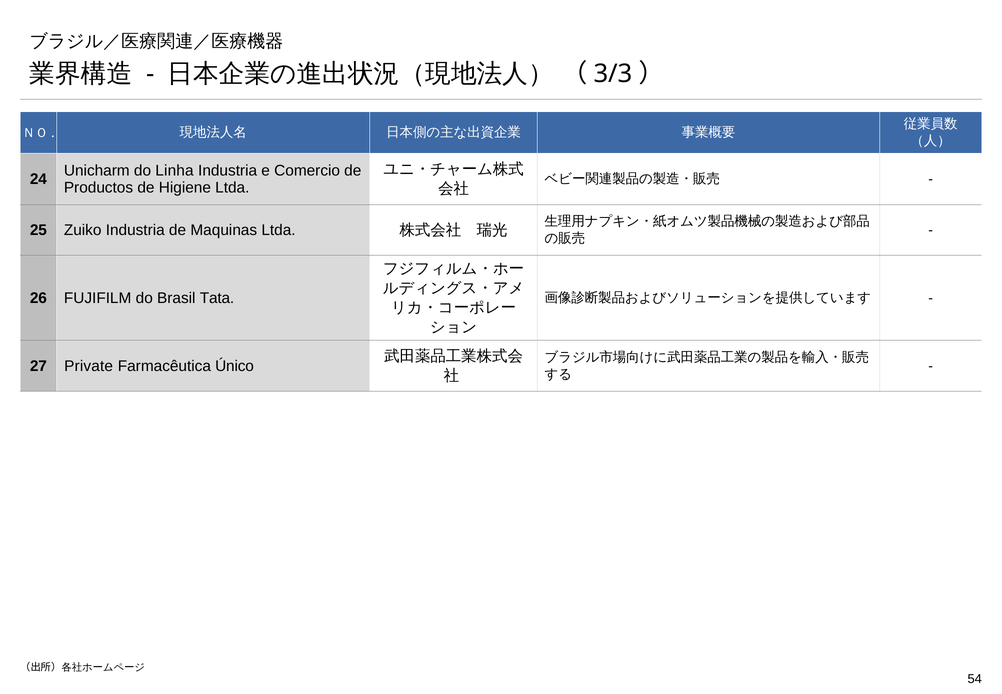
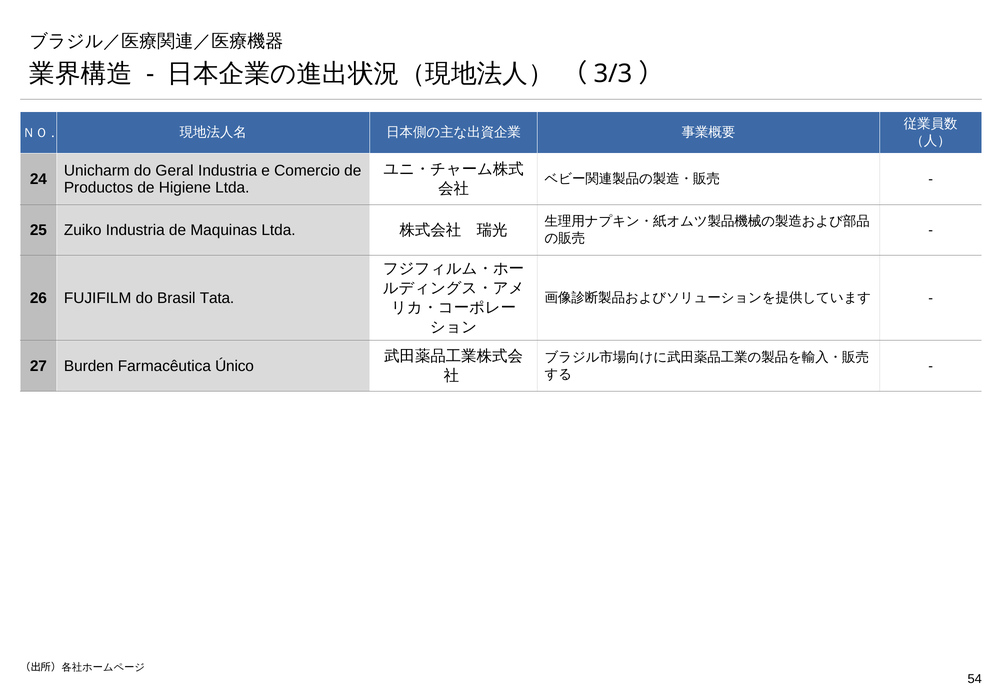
Linha: Linha -> Geral
Private: Private -> Burden
